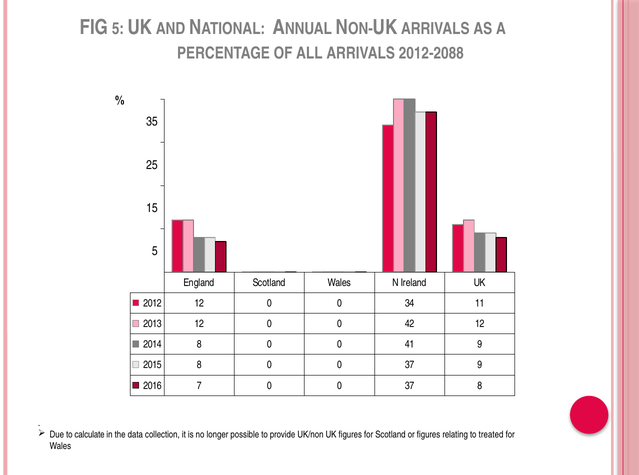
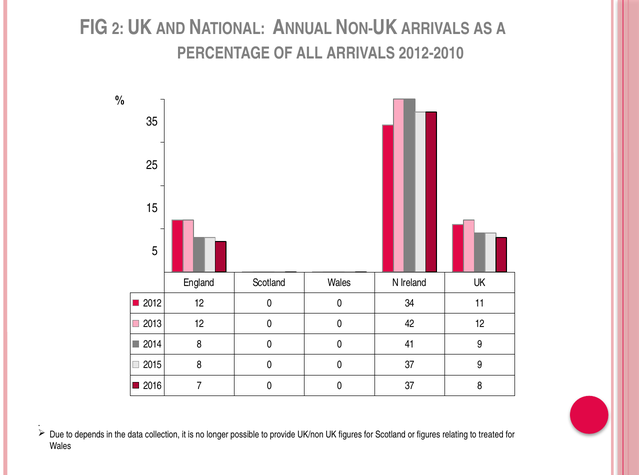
FIG 5: 5 -> 2
2012-2088: 2012-2088 -> 2012-2010
calculate: calculate -> depends
